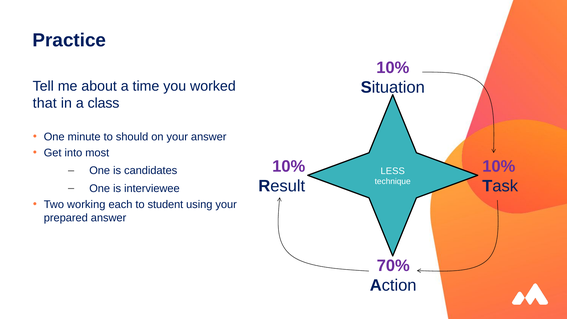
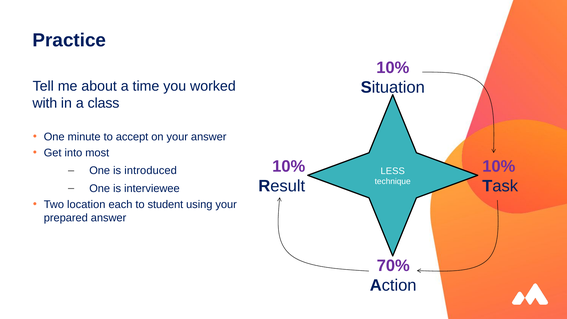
that: that -> with
should: should -> accept
candidates: candidates -> introduced
working: working -> location
